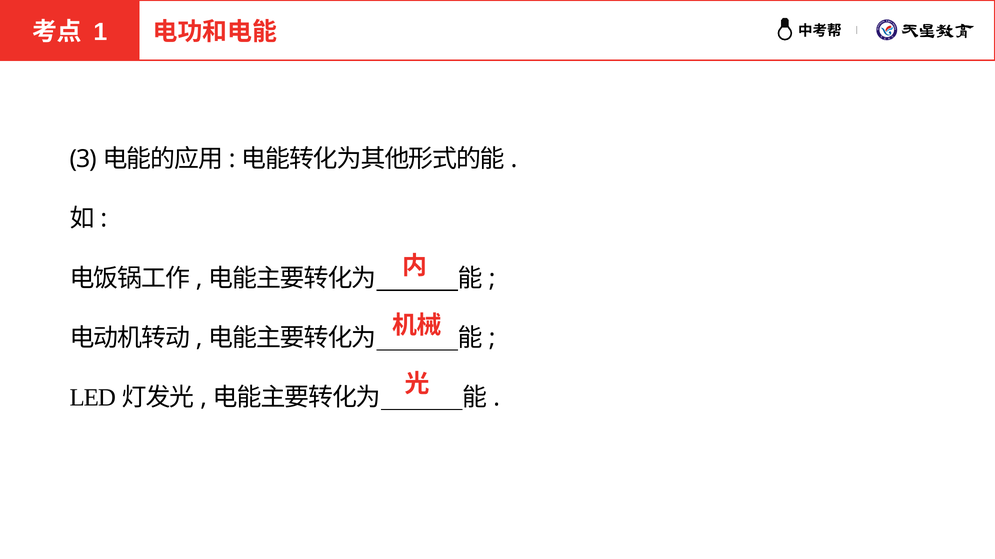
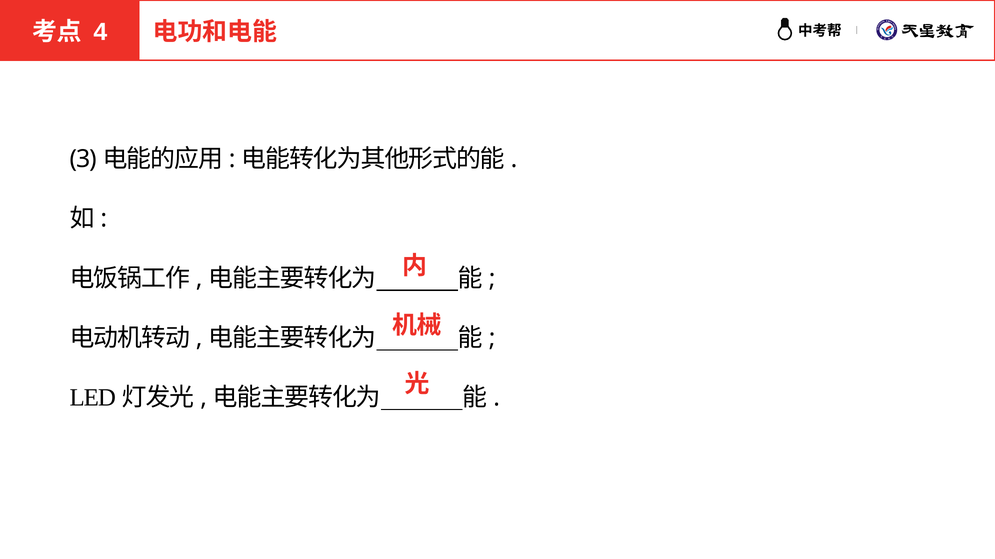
1: 1 -> 4
